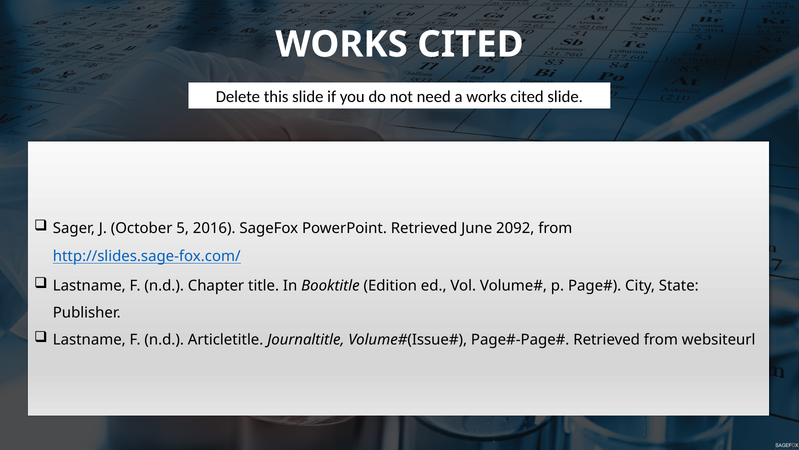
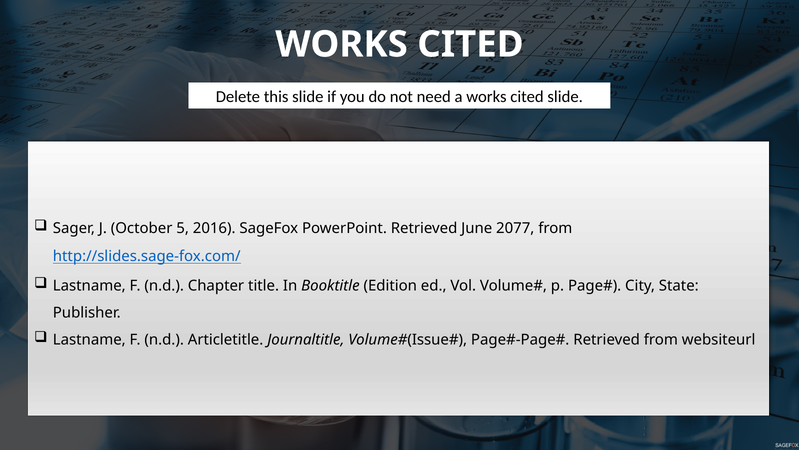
2092: 2092 -> 2077
